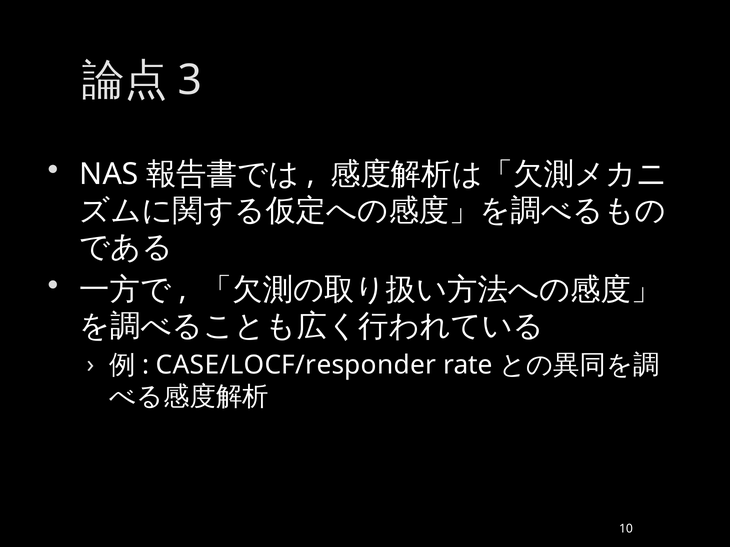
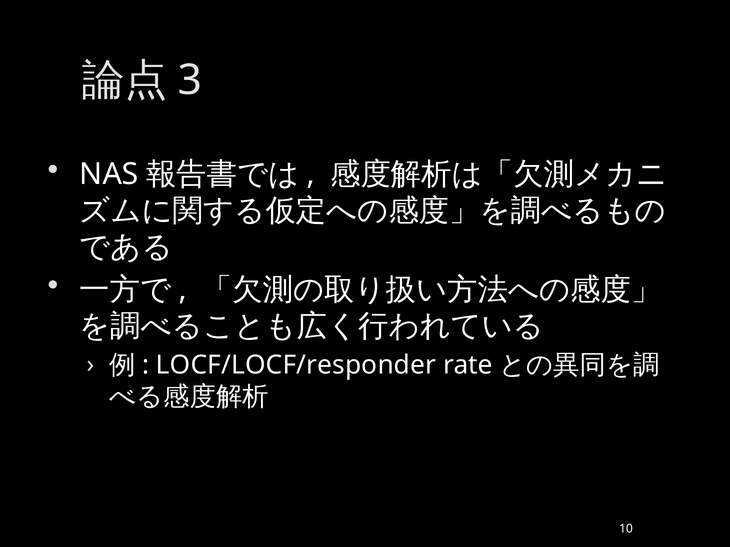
CASE/LOCF/responder: CASE/LOCF/responder -> LOCF/LOCF/responder
